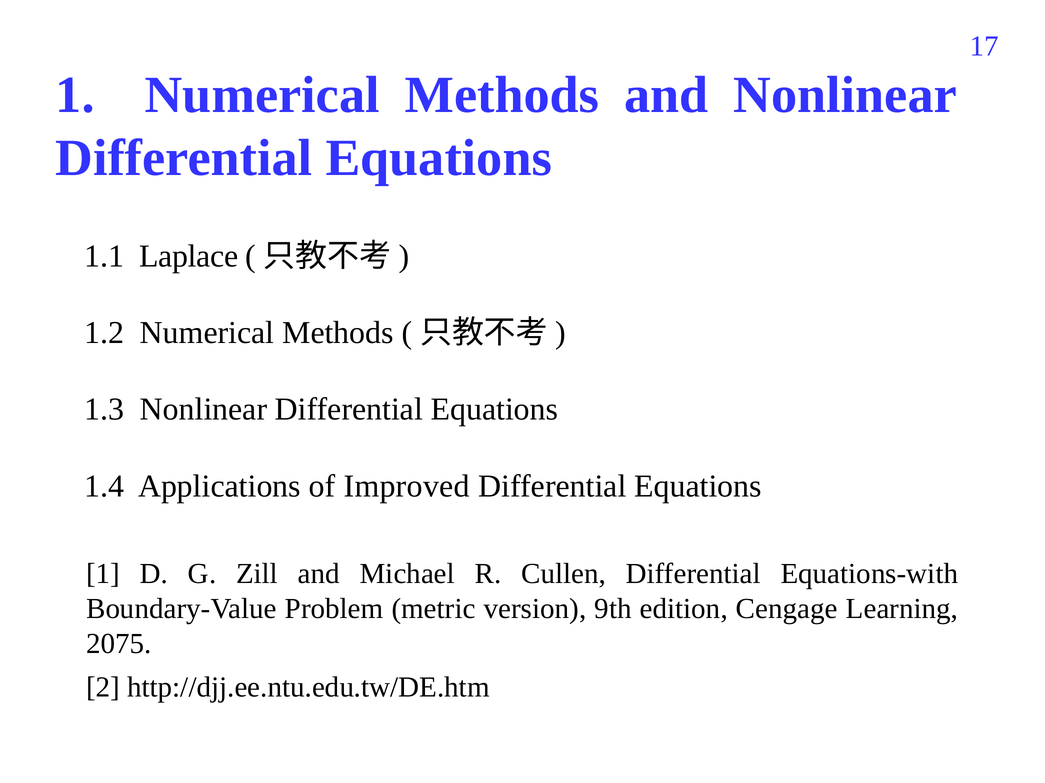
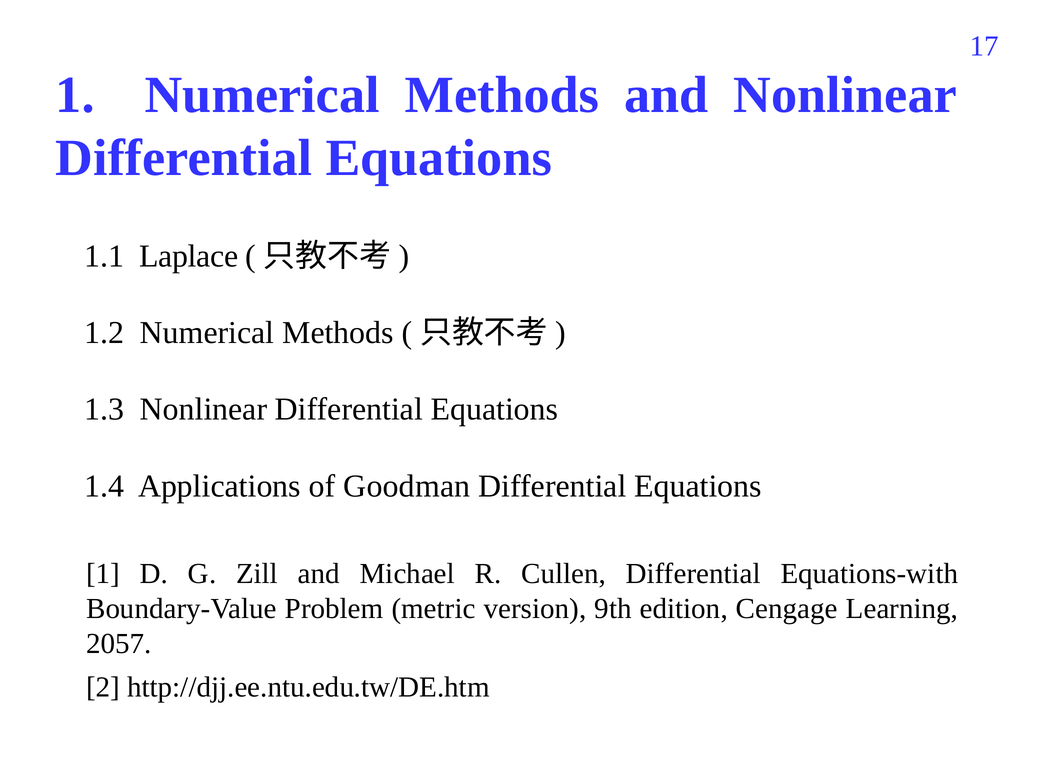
Improved: Improved -> Goodman
2075: 2075 -> 2057
